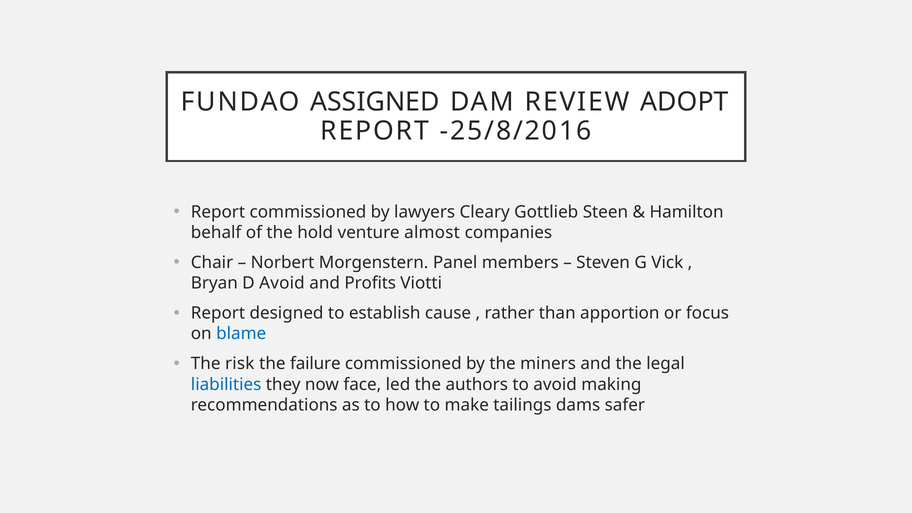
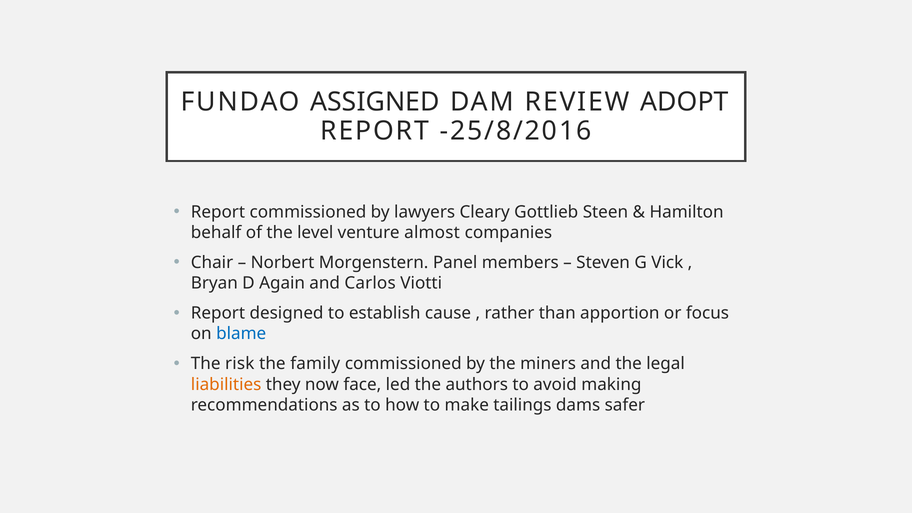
hold: hold -> level
D Avoid: Avoid -> Again
Profits: Profits -> Carlos
failure: failure -> family
liabilities colour: blue -> orange
